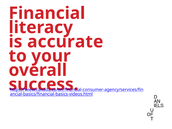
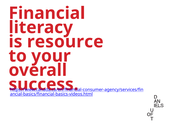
accurate: accurate -> resource
